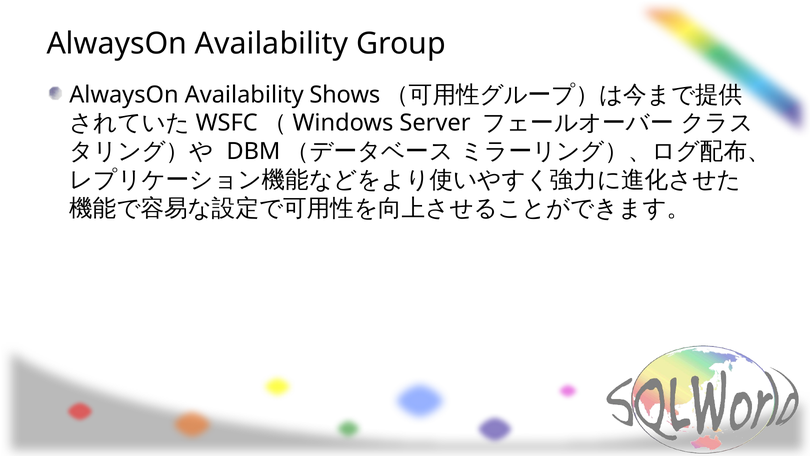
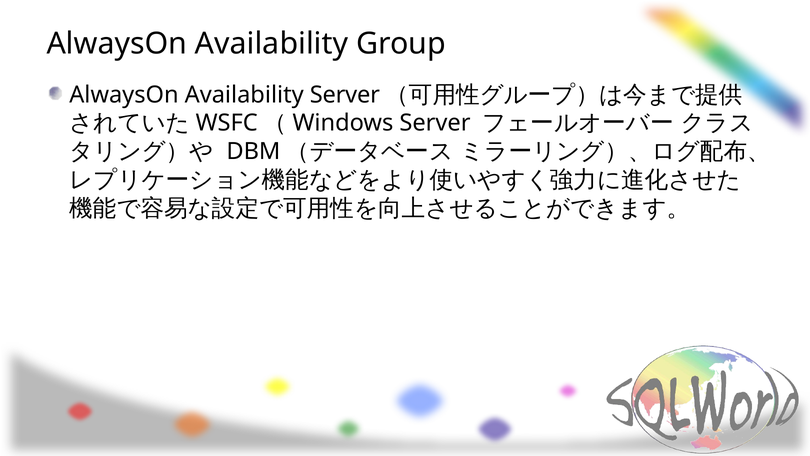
Availability Shows: Shows -> Server
